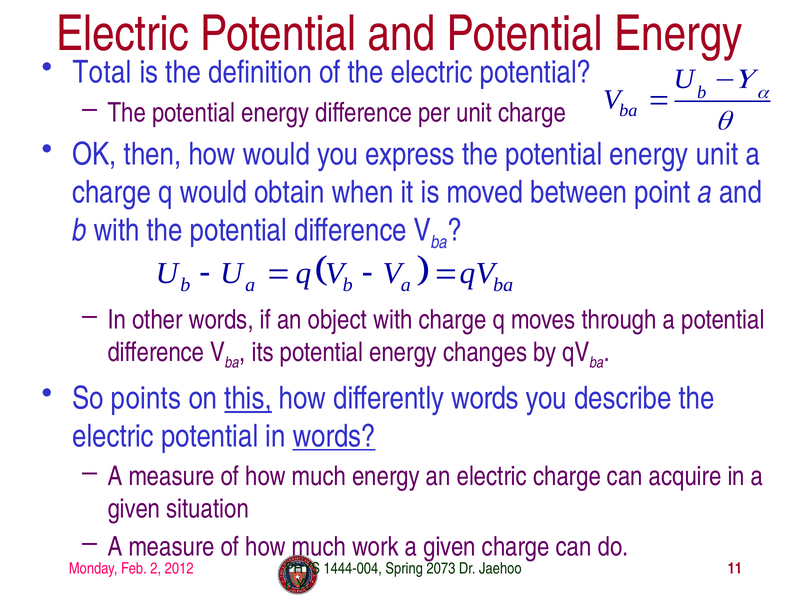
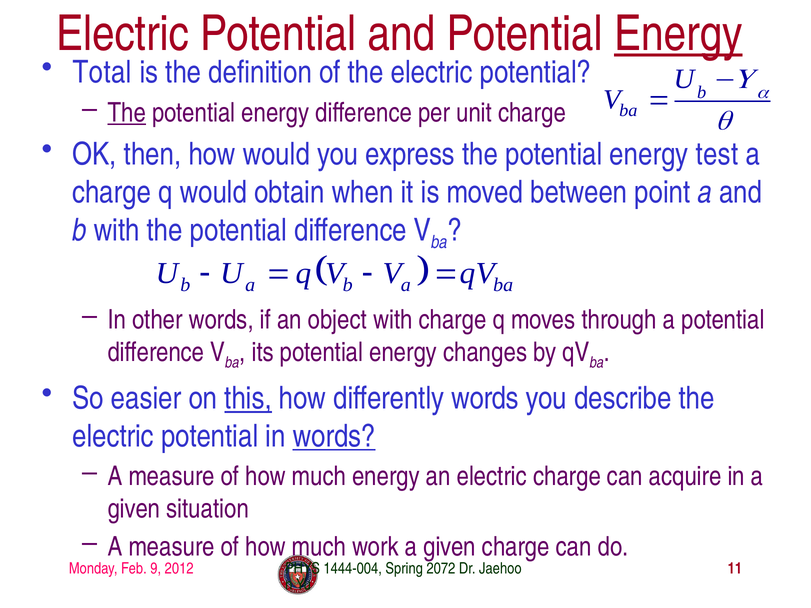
Energy at (678, 34) underline: none -> present
The at (127, 113) underline: none -> present
energy unit: unit -> test
points: points -> easier
2: 2 -> 9
2073: 2073 -> 2072
